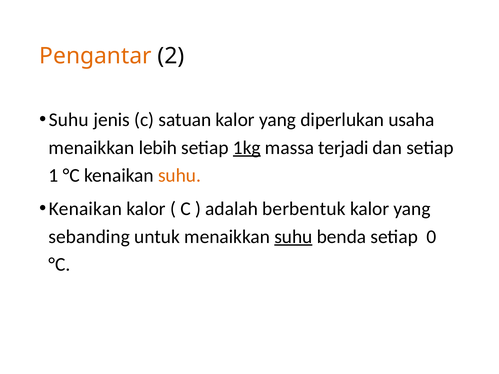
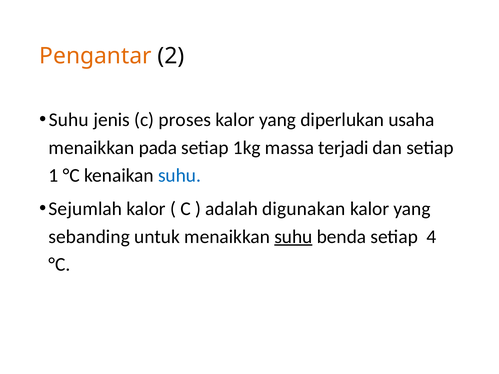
satuan: satuan -> proses
lebih: lebih -> pada
1kg underline: present -> none
suhu at (180, 176) colour: orange -> blue
Kenaikan at (85, 209): Kenaikan -> Sejumlah
berbentuk: berbentuk -> digunakan
0: 0 -> 4
